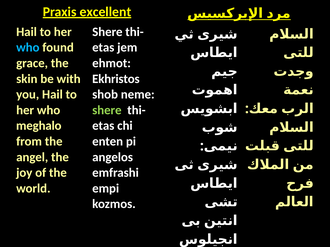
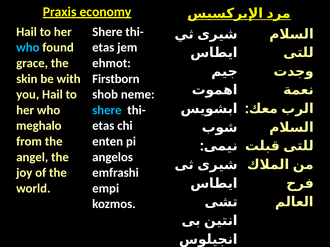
excellent: excellent -> economy
Ekhristos: Ekhristos -> Firstborn
shere at (107, 110) colour: light green -> light blue
